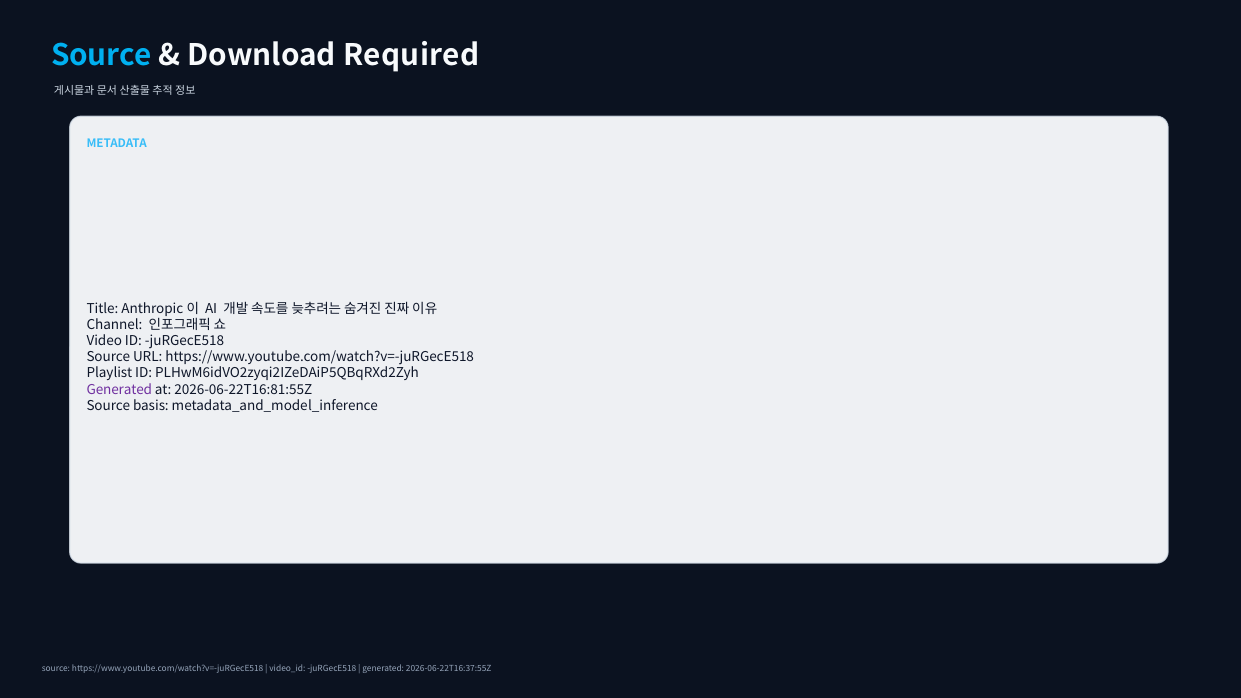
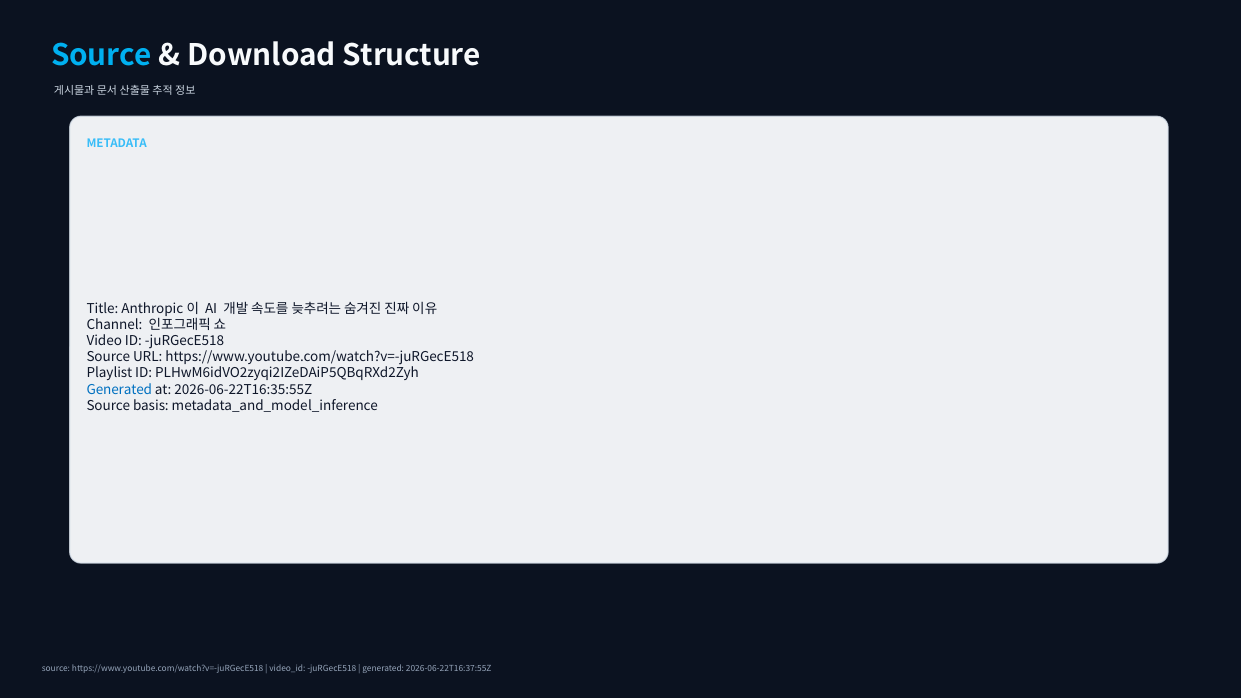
Required: Required -> Structure
Generated at (119, 390) colour: purple -> blue
2026-06-22T16:81:55Z: 2026-06-22T16:81:55Z -> 2026-06-22T16:35:55Z
